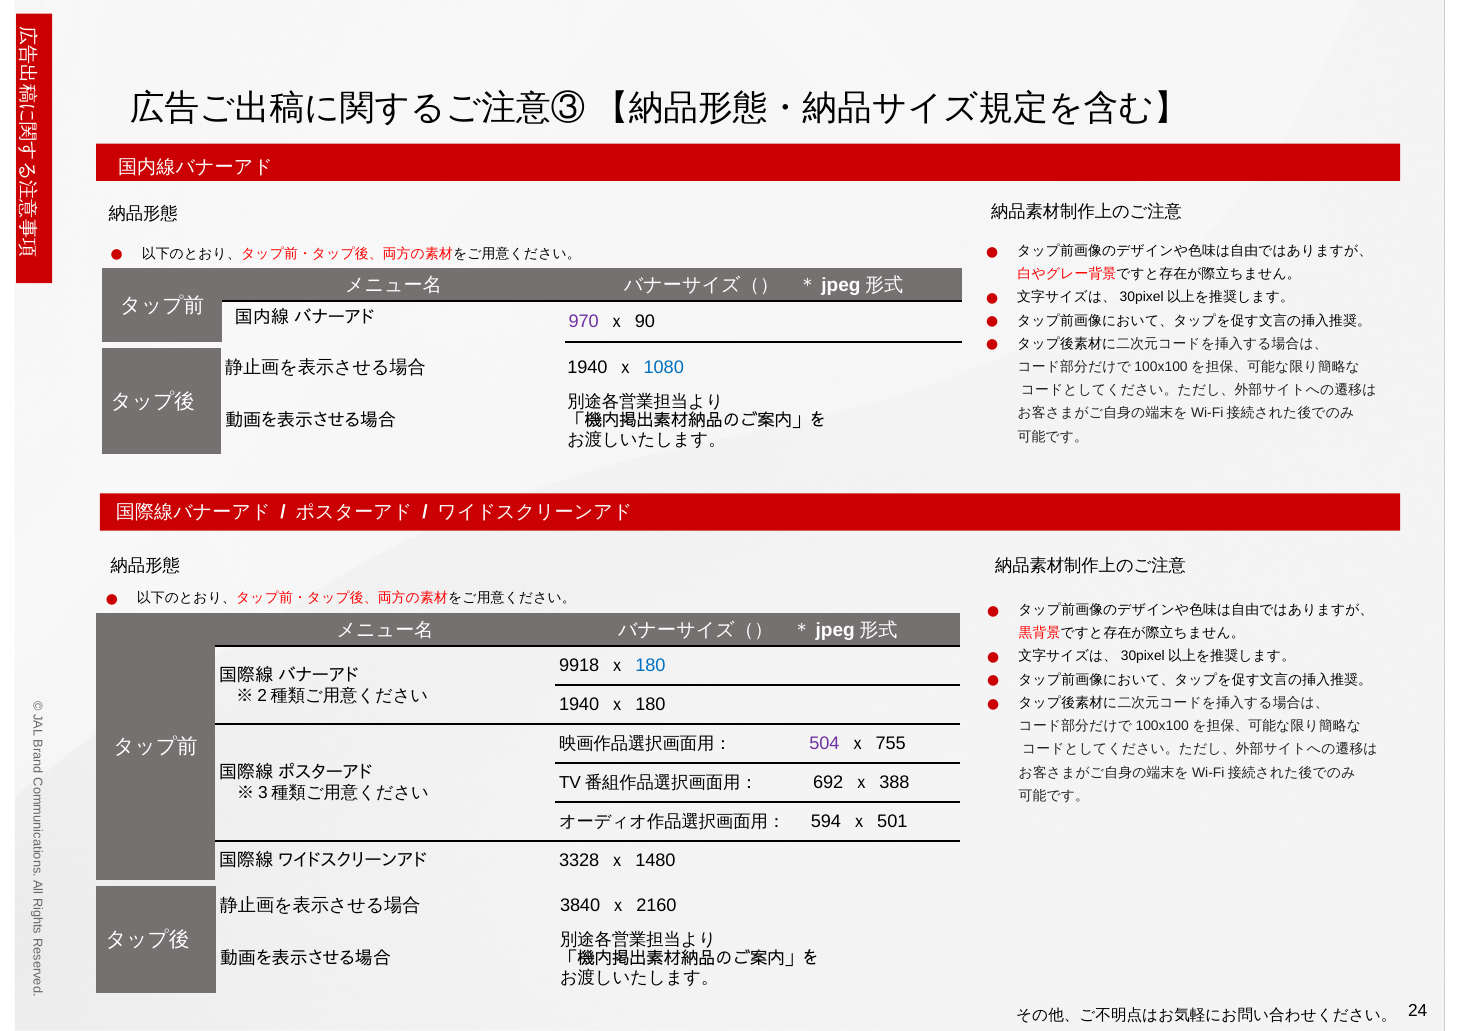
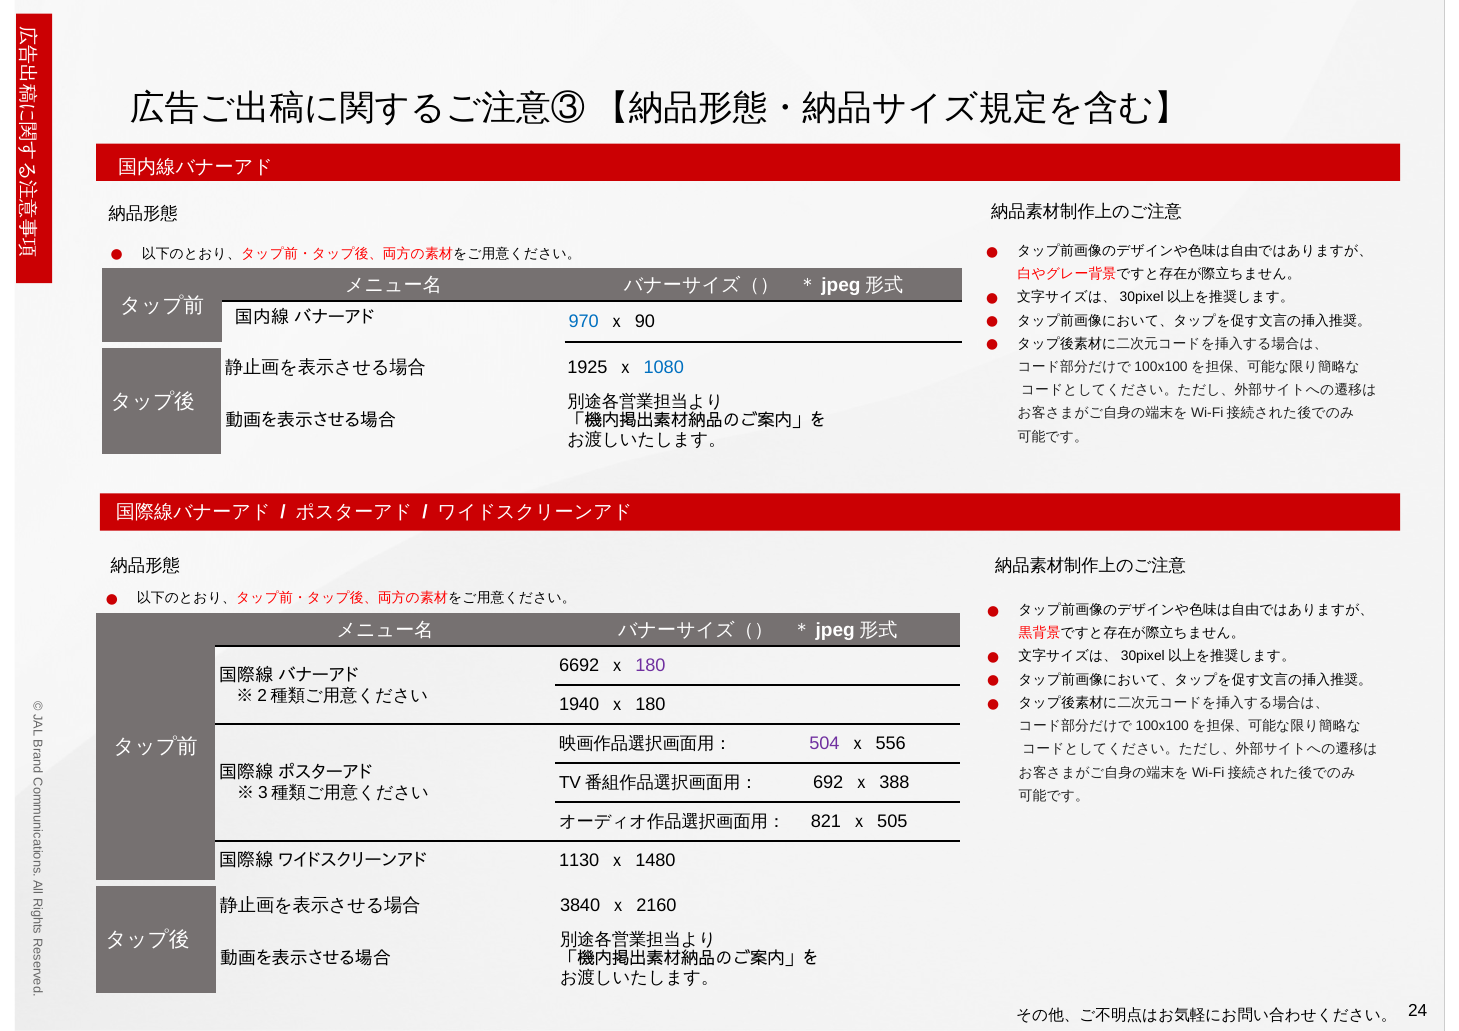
970 colour: purple -> blue
1940 at (587, 368): 1940 -> 1925
9918: 9918 -> 6692
180 at (650, 666) colour: blue -> purple
755: 755 -> 556
594: 594 -> 821
501: 501 -> 505
3328: 3328 -> 1130
